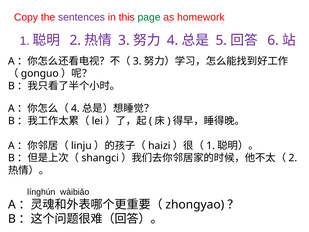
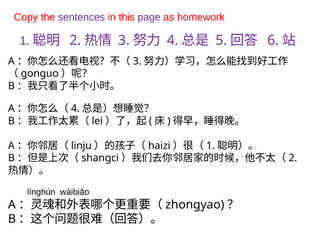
page colour: green -> purple
